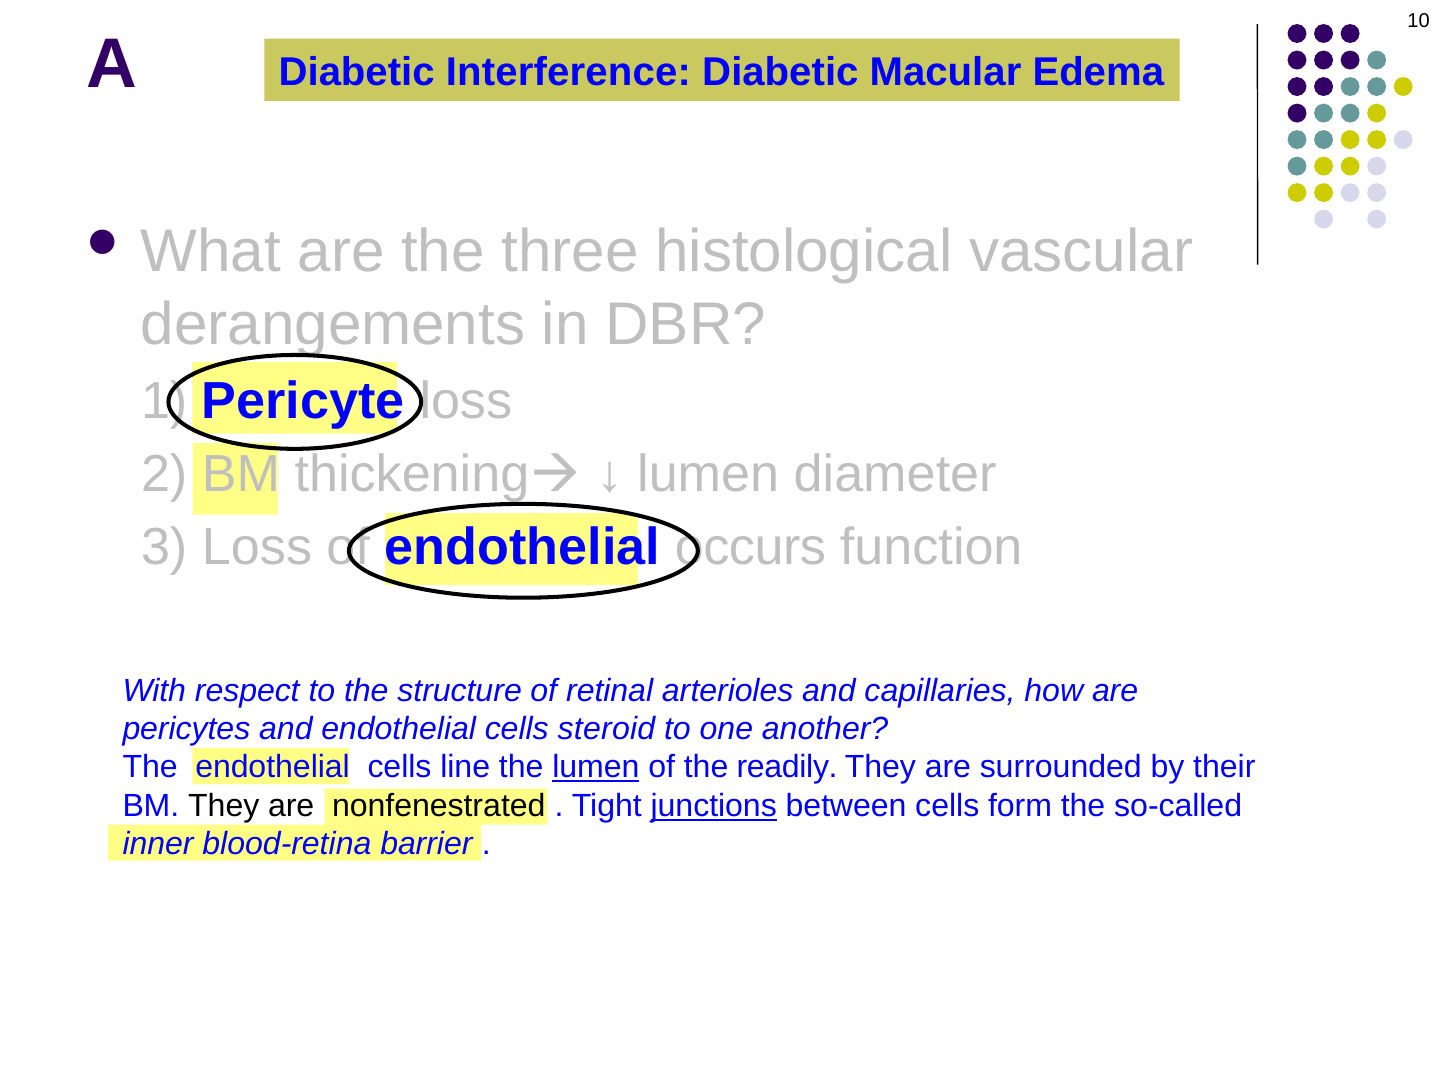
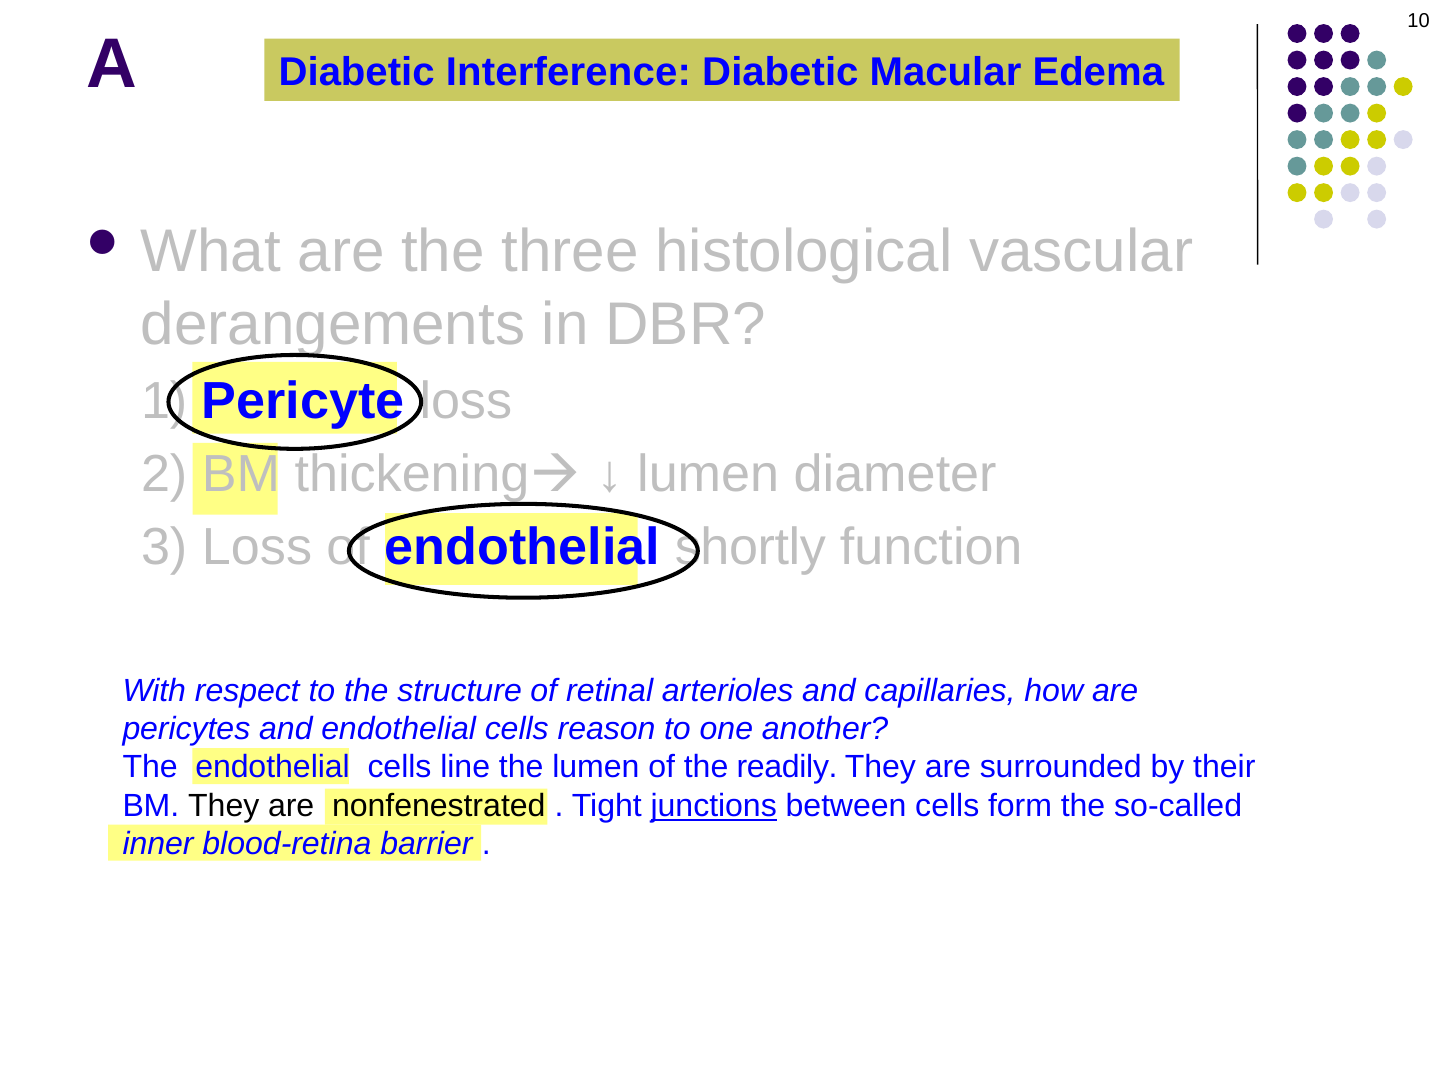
occurs: occurs -> shortly
steroid: steroid -> reason
lumen at (596, 767) underline: present -> none
